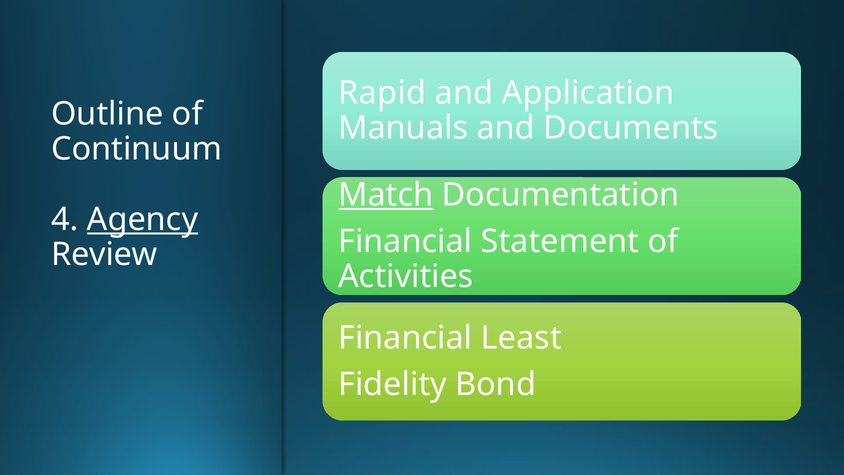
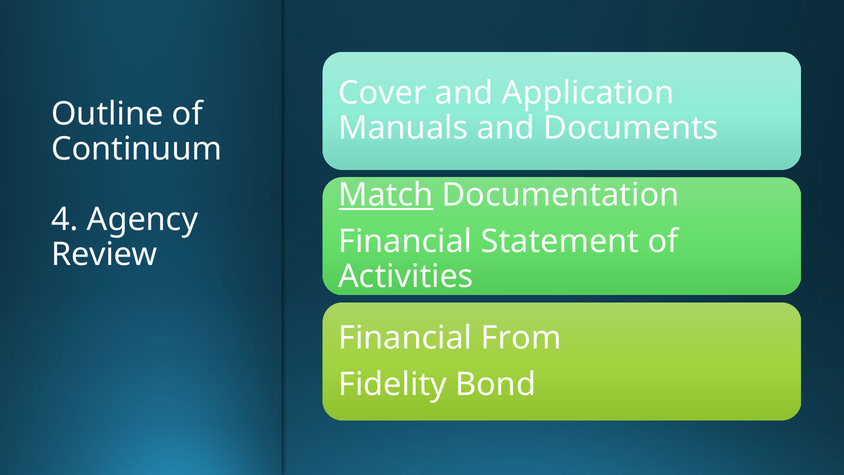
Rapid: Rapid -> Cover
Agency underline: present -> none
Least: Least -> From
